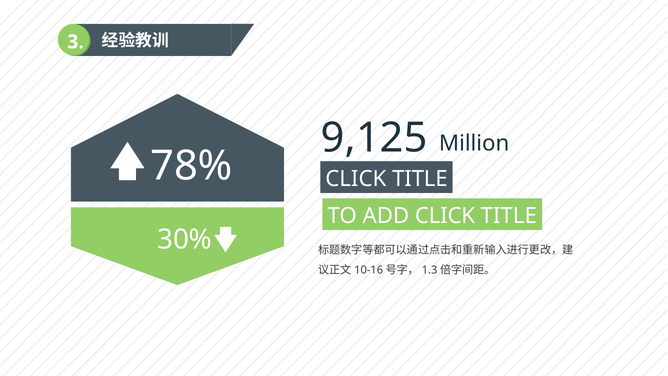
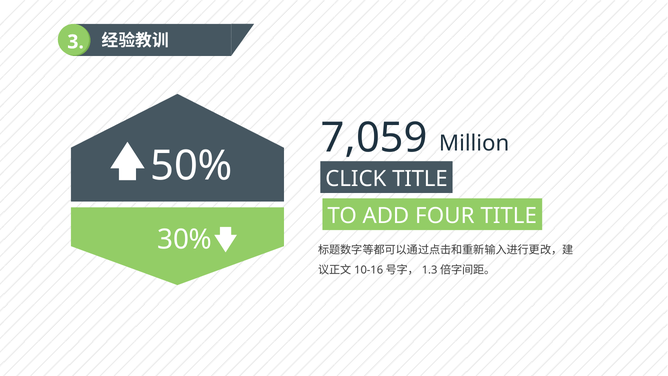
9,125: 9,125 -> 7,059
78%: 78% -> 50%
ADD CLICK: CLICK -> FOUR
